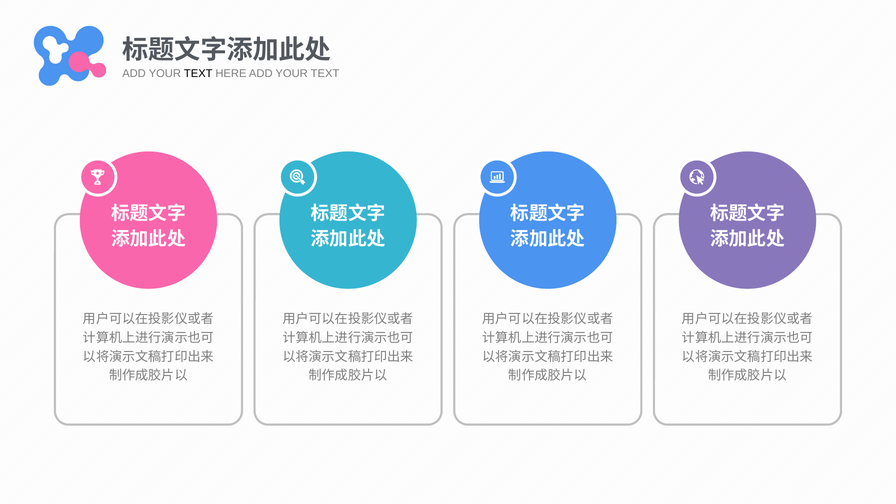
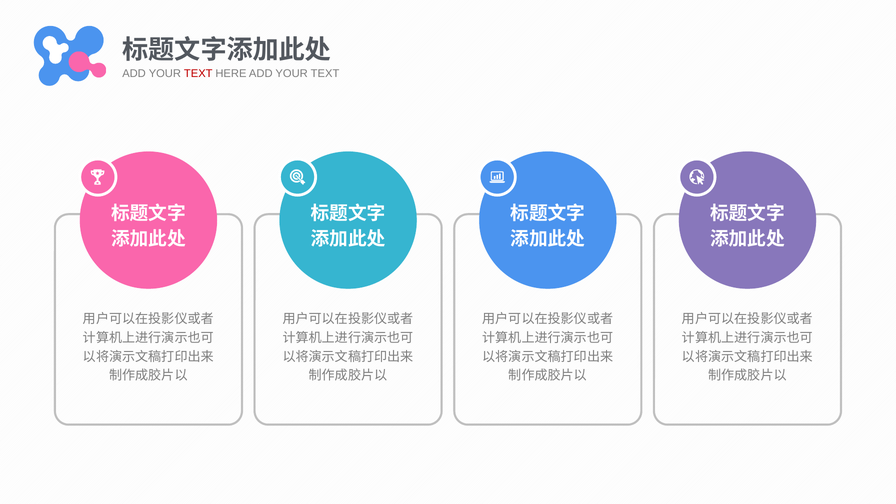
TEXT at (198, 74) colour: black -> red
